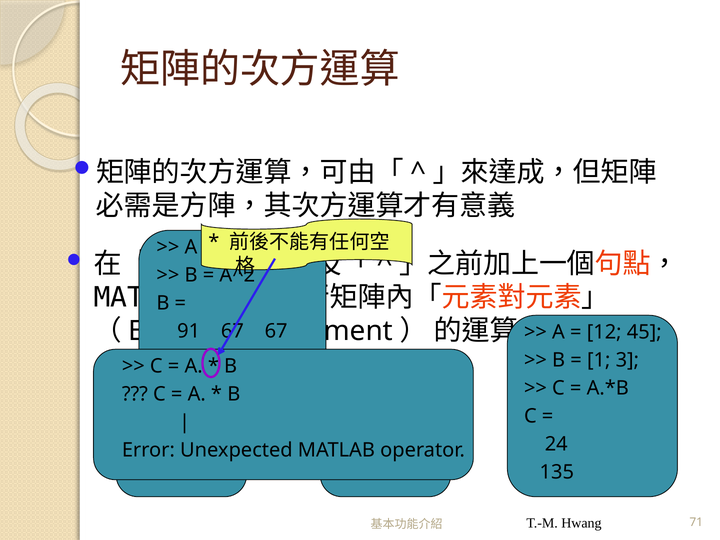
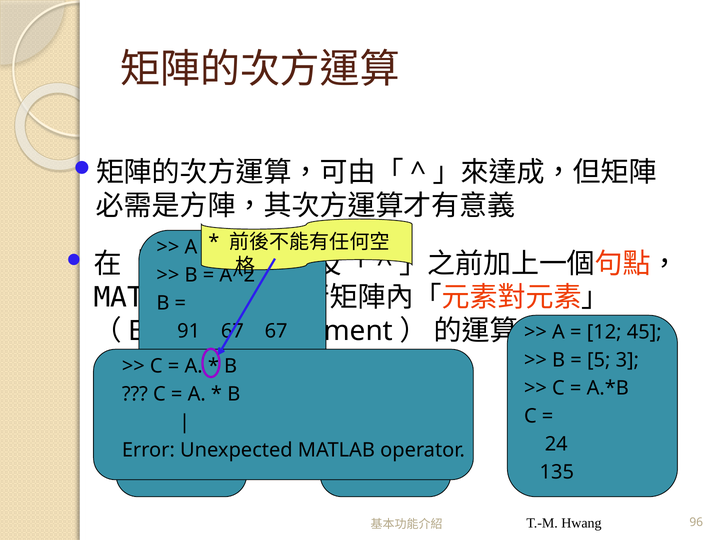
1: 1 -> 5
71: 71 -> 96
